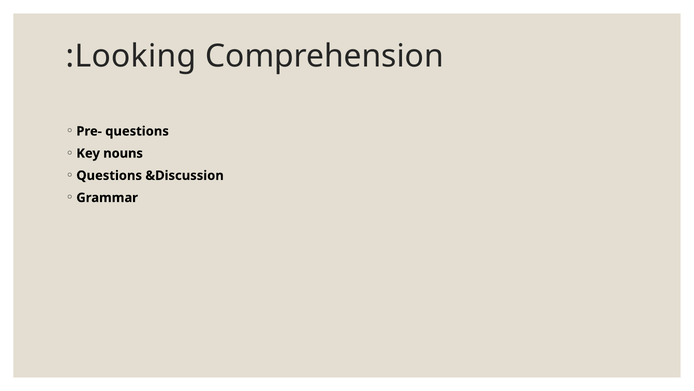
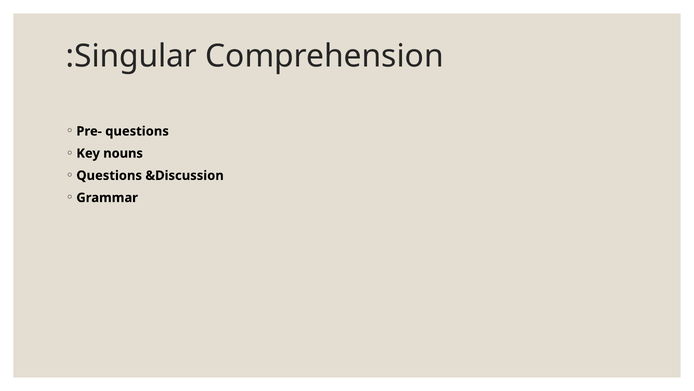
Looking: Looking -> Singular
